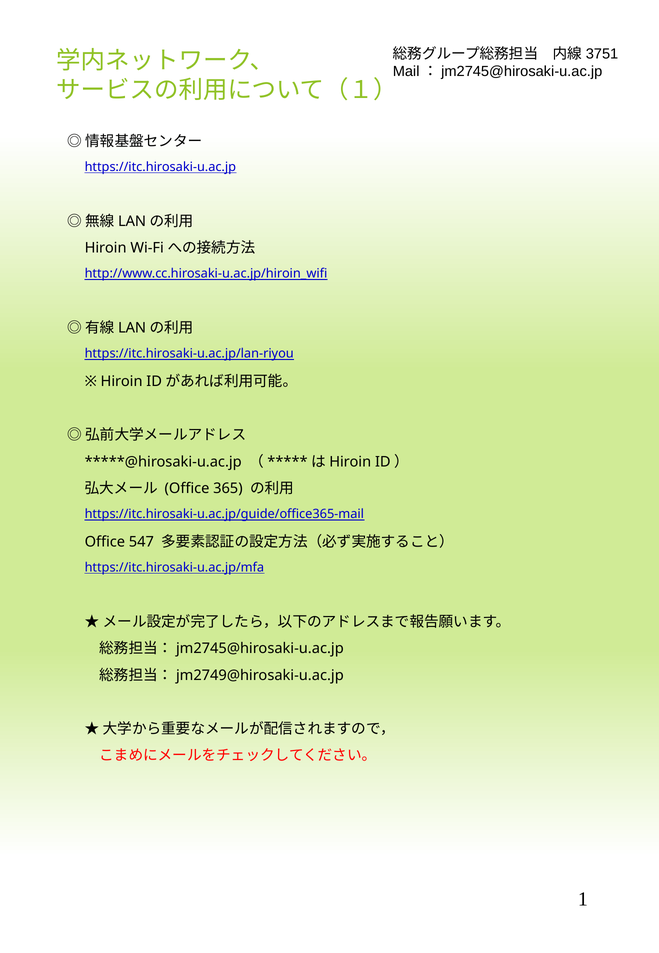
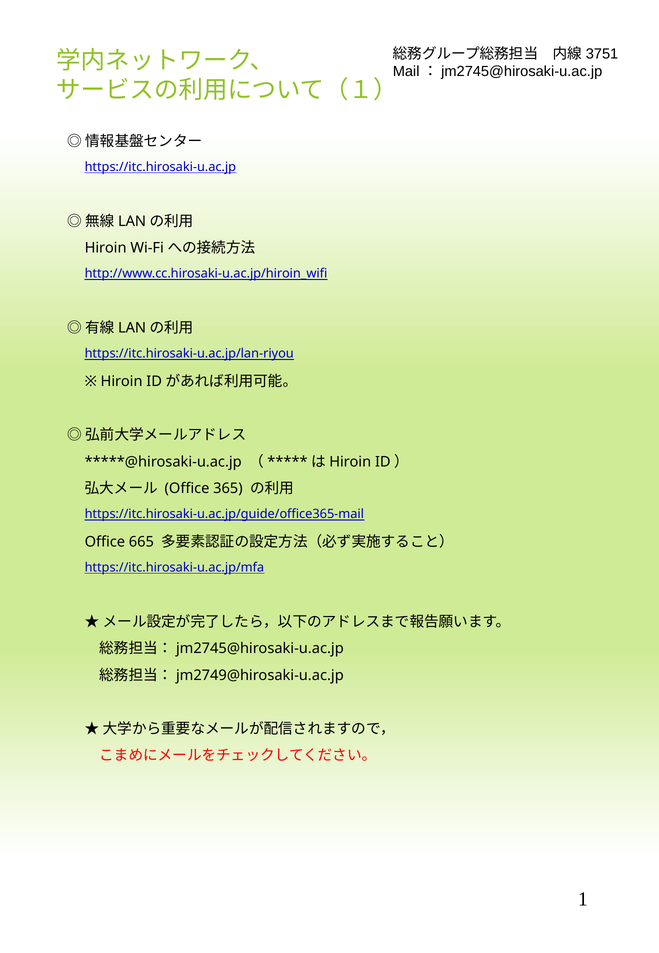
547: 547 -> 665
